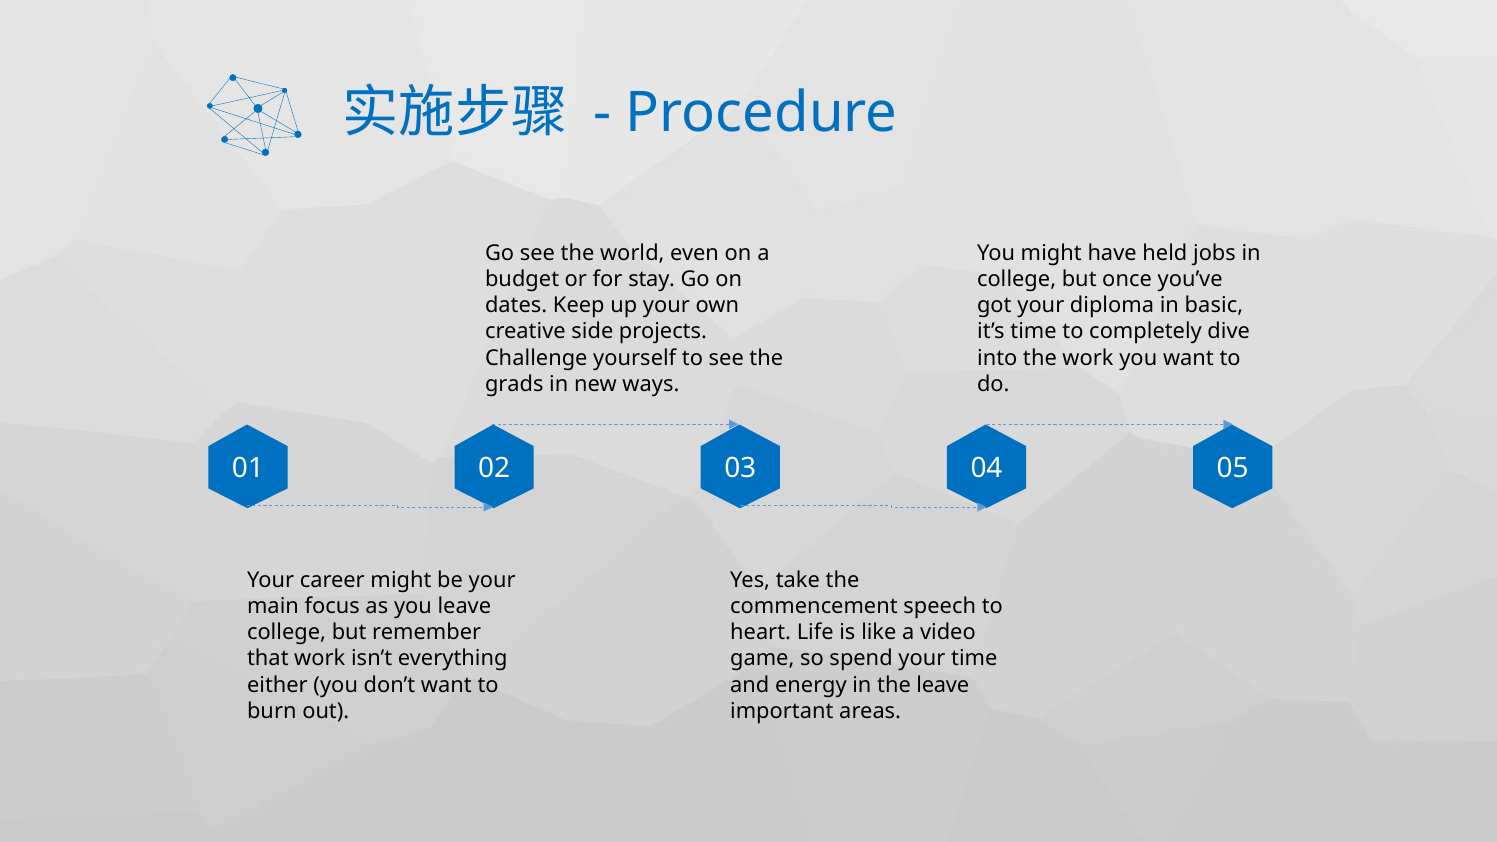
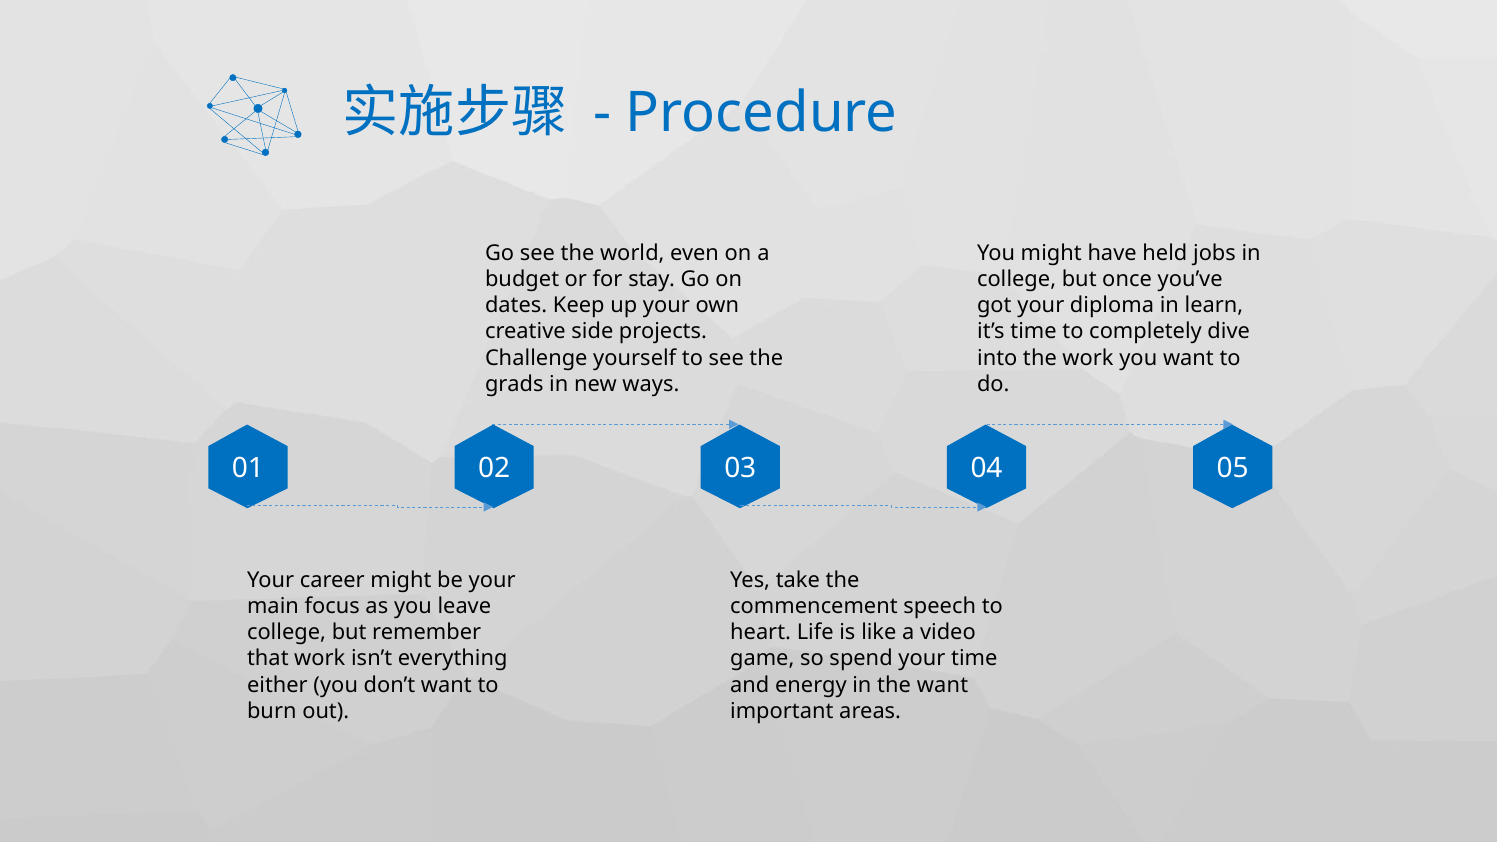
basic: basic -> learn
the leave: leave -> want
